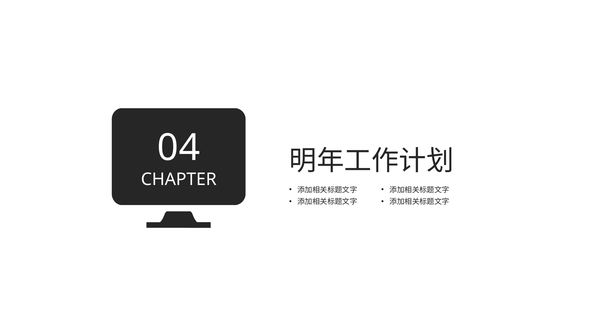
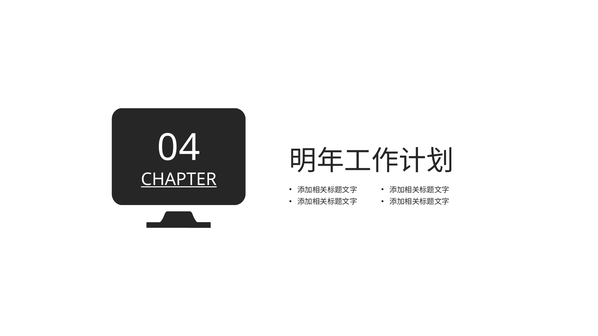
CHAPTER underline: none -> present
